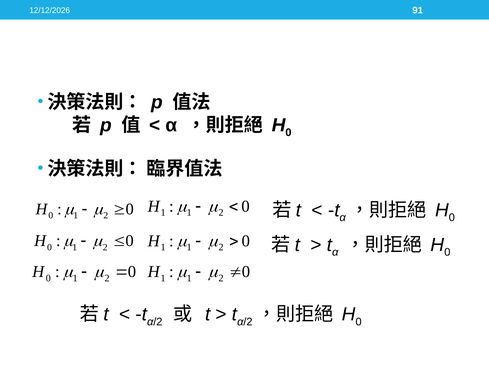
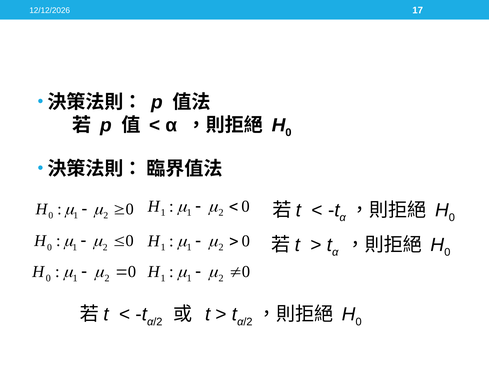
91: 91 -> 17
